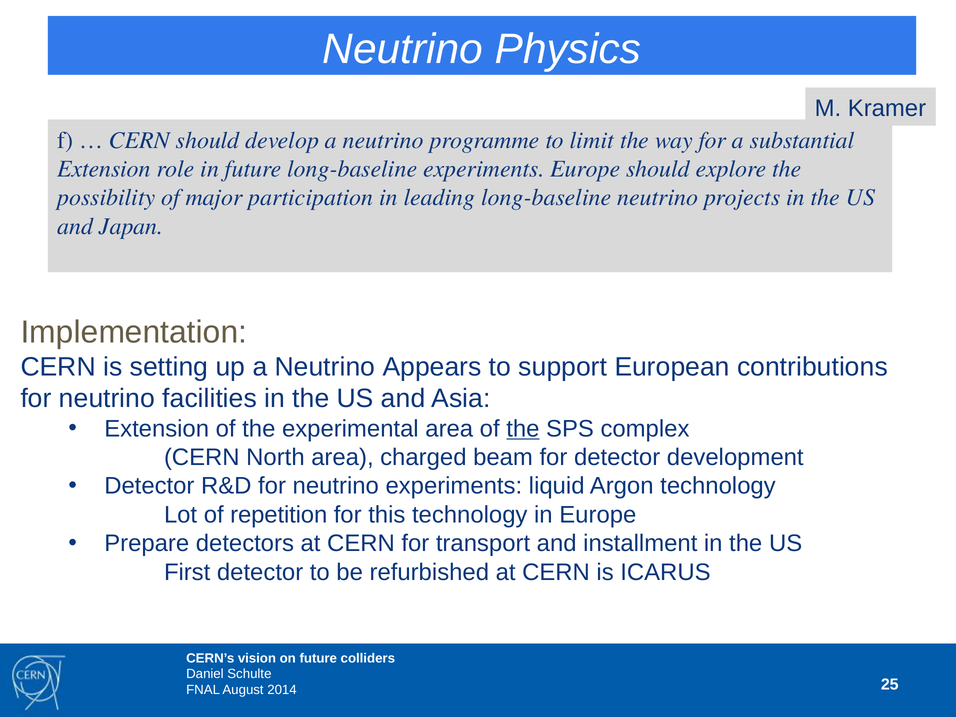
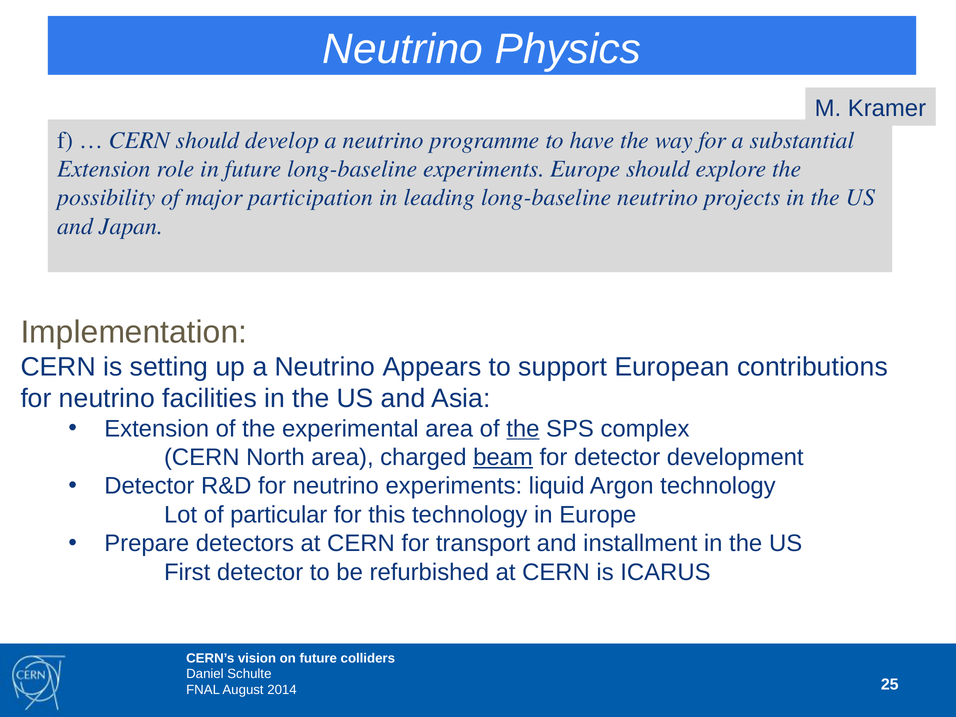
limit: limit -> have
beam underline: none -> present
repetition: repetition -> particular
